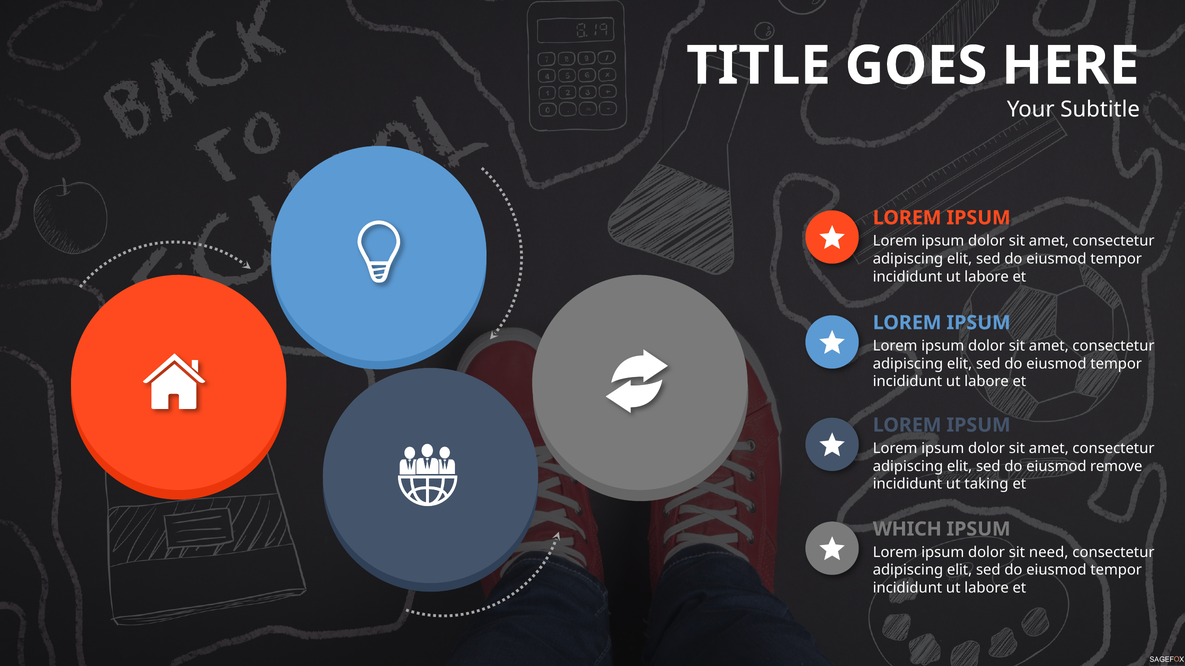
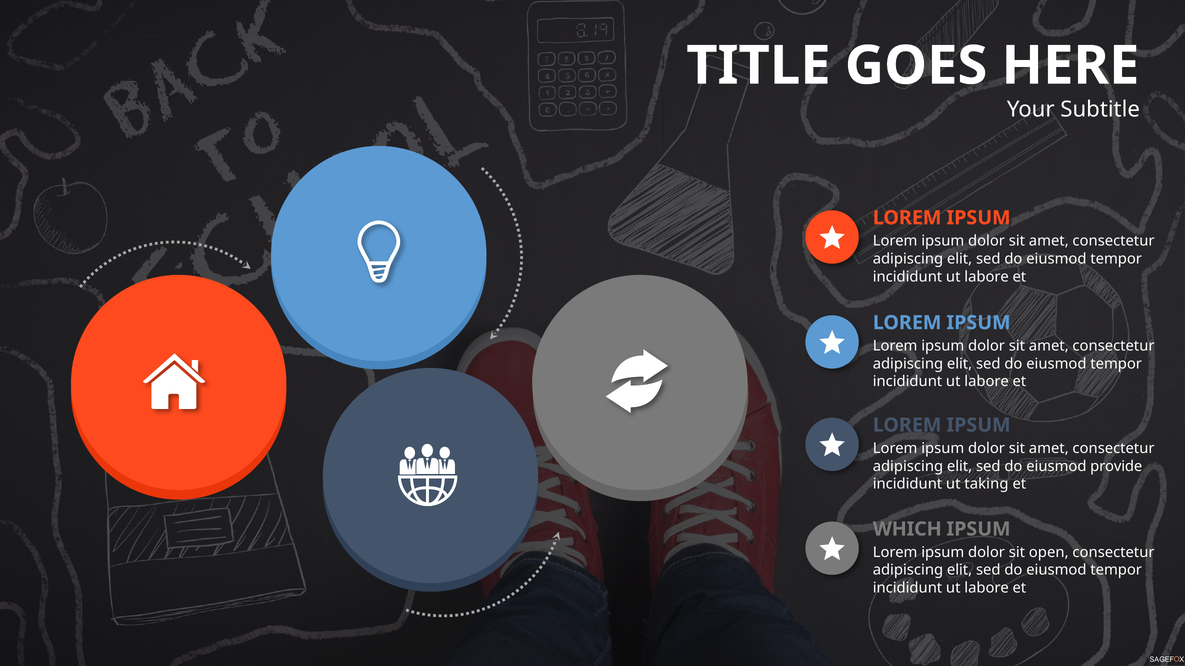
remove: remove -> provide
need: need -> open
